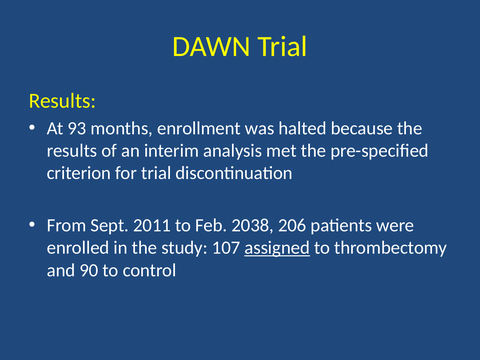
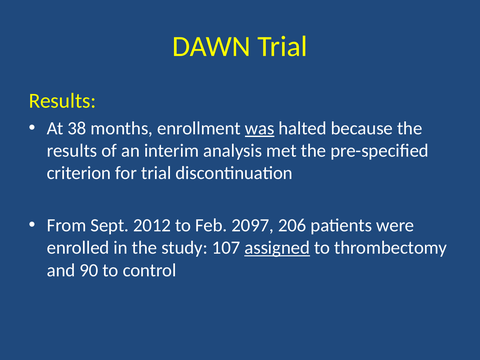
93: 93 -> 38
was underline: none -> present
2011: 2011 -> 2012
2038: 2038 -> 2097
